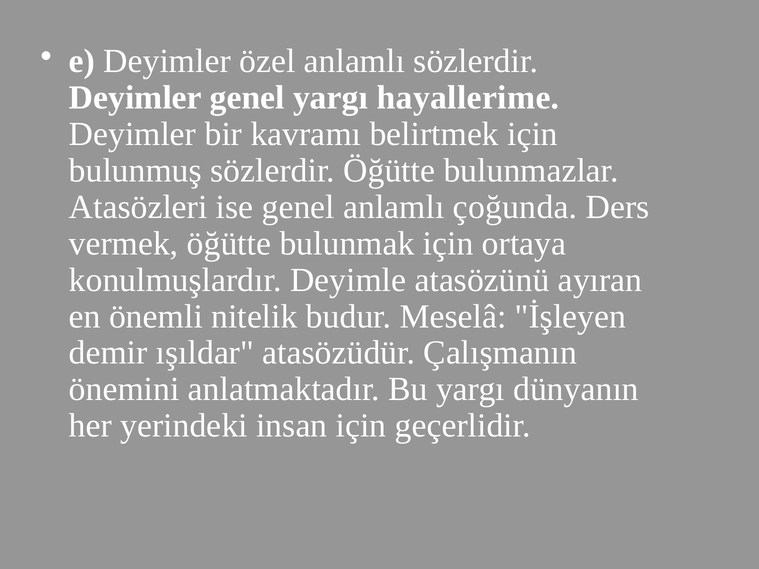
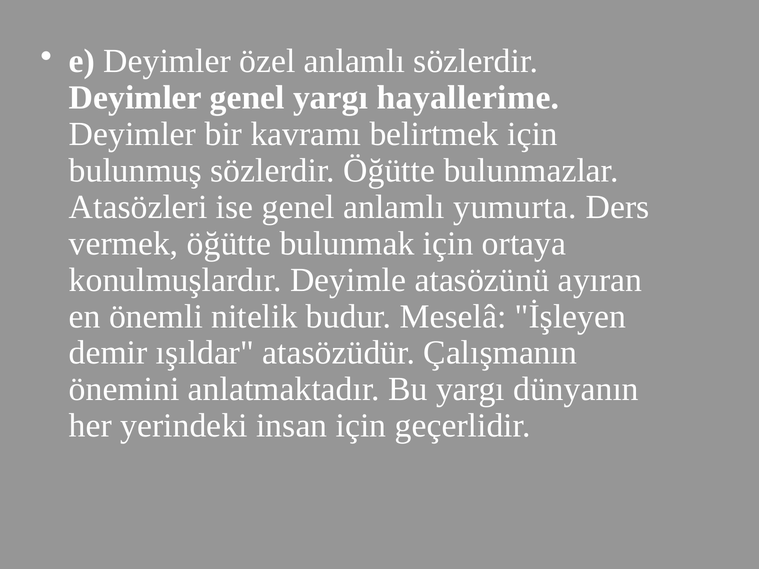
çoğunda: çoğunda -> yumurta
